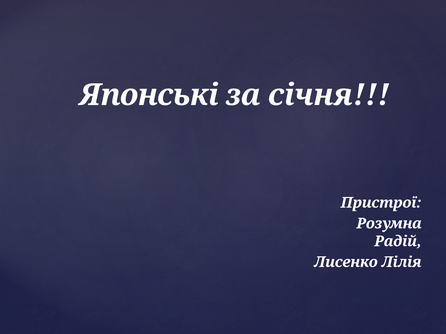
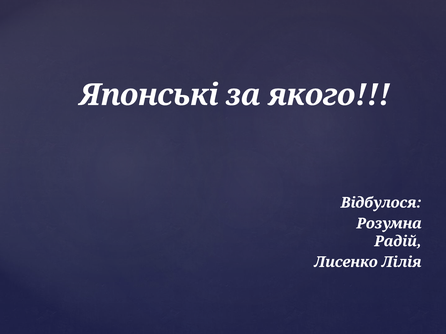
січня: січня -> якого
Пристрої: Пристрої -> Відбулося
